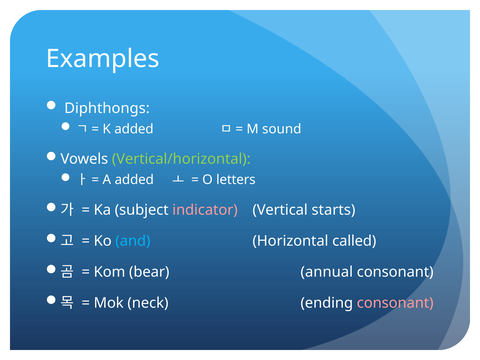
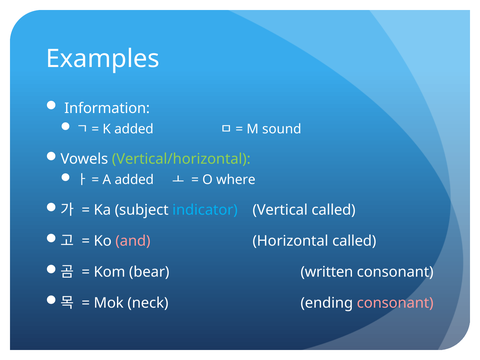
Diphthongs: Diphthongs -> Information
letters: letters -> where
indicator colour: pink -> light blue
Vertical starts: starts -> called
and colour: light blue -> pink
annual: annual -> written
